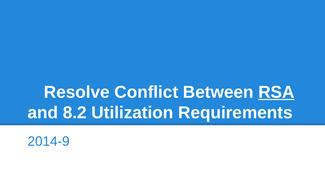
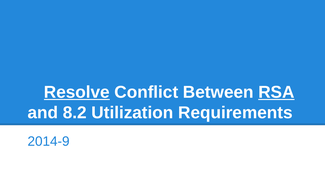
Resolve underline: none -> present
